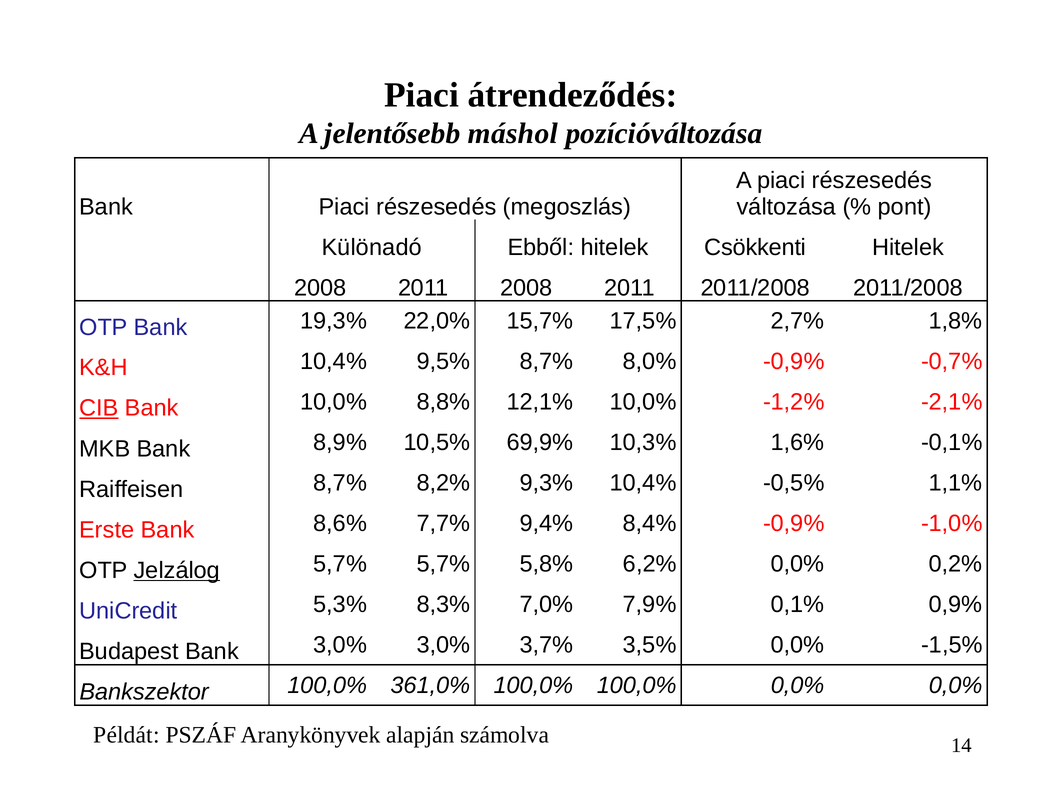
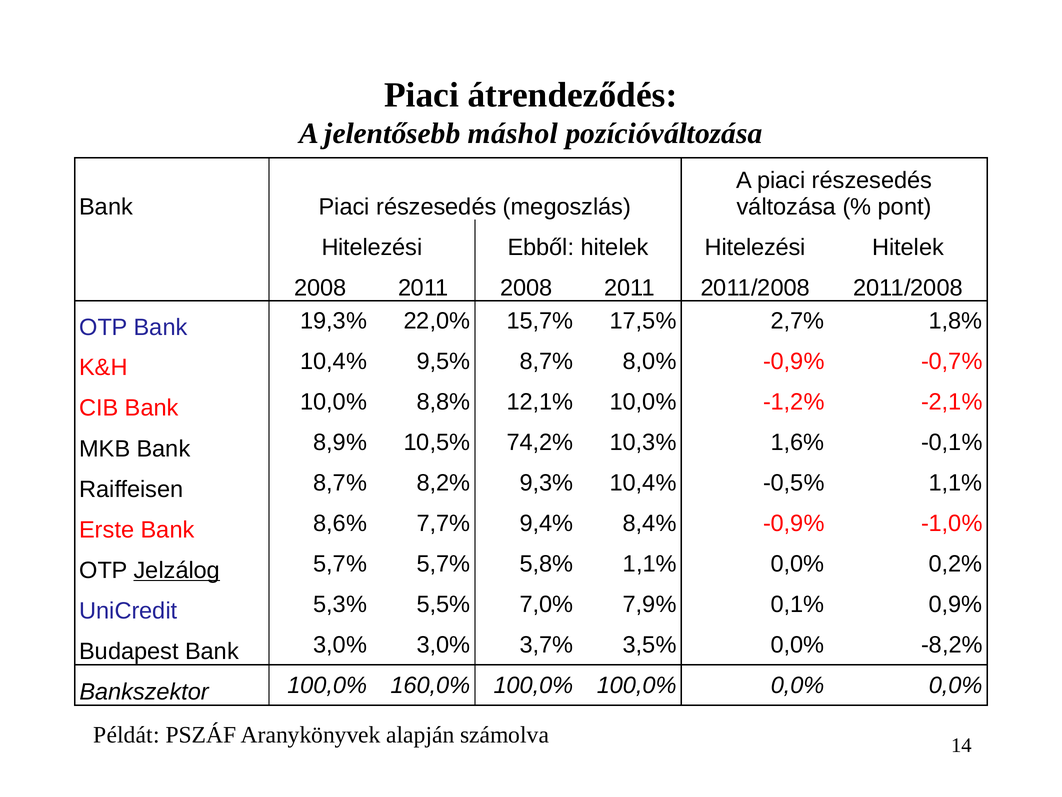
Különadó at (372, 247): Különadó -> Hitelezési
hitelek Csökkenti: Csökkenti -> Hitelezési
CIB underline: present -> none
69,9%: 69,9% -> 74,2%
5,8% 6,2%: 6,2% -> 1,1%
8,3%: 8,3% -> 5,5%
-1,5%: -1,5% -> -8,2%
361,0%: 361,0% -> 160,0%
